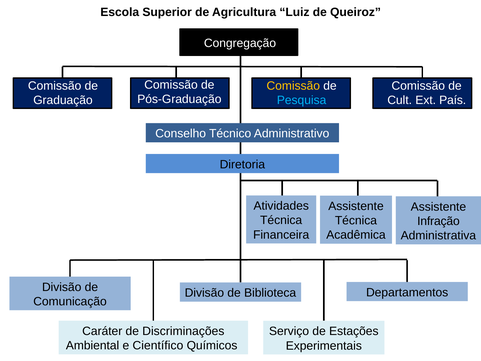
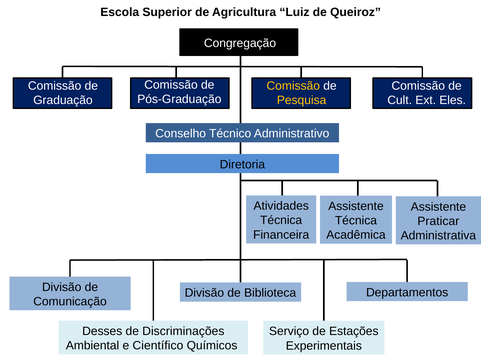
Pesquisa colour: light blue -> yellow
País: País -> Eles
Infração: Infração -> Praticar
Caráter: Caráter -> Desses
